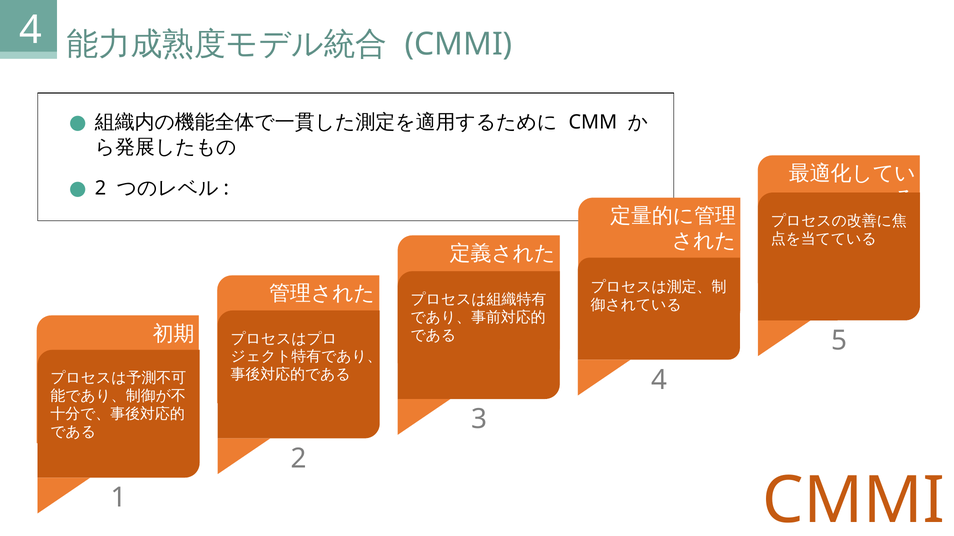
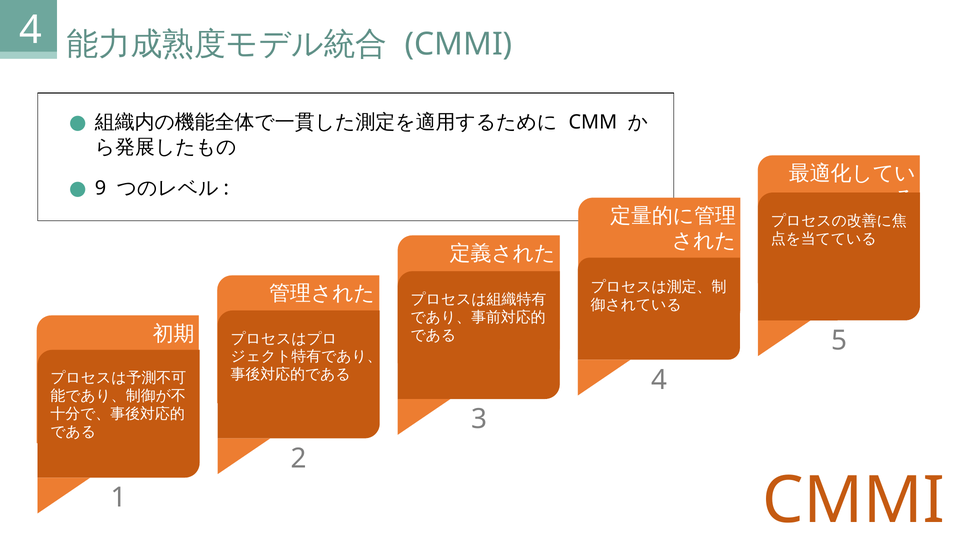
2 at (101, 189): 2 -> 9
